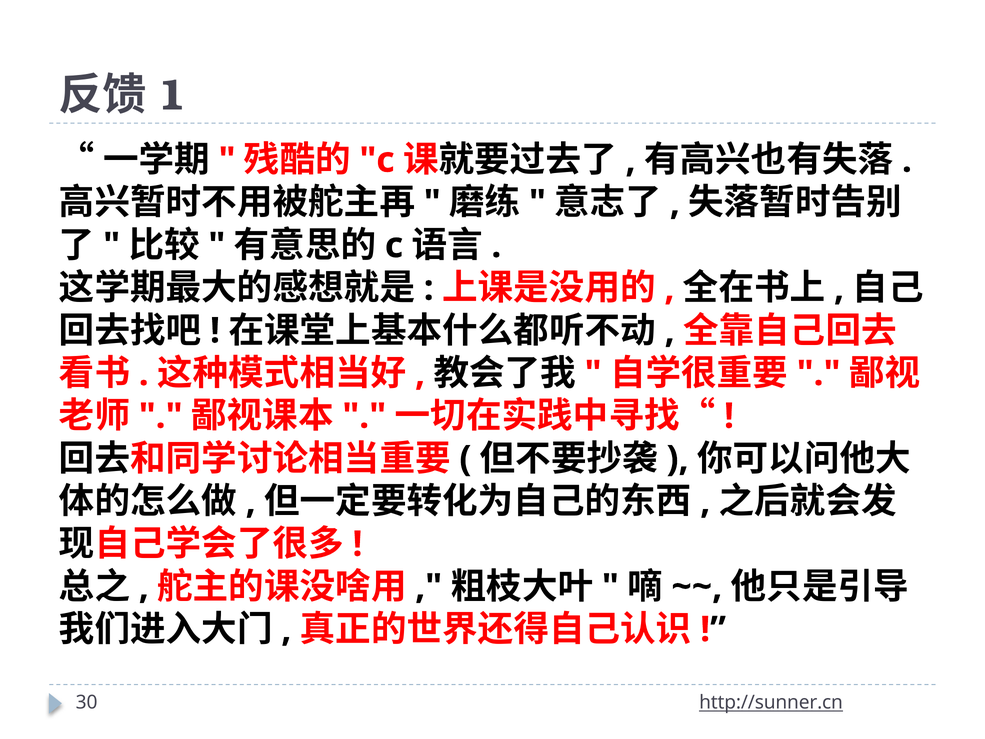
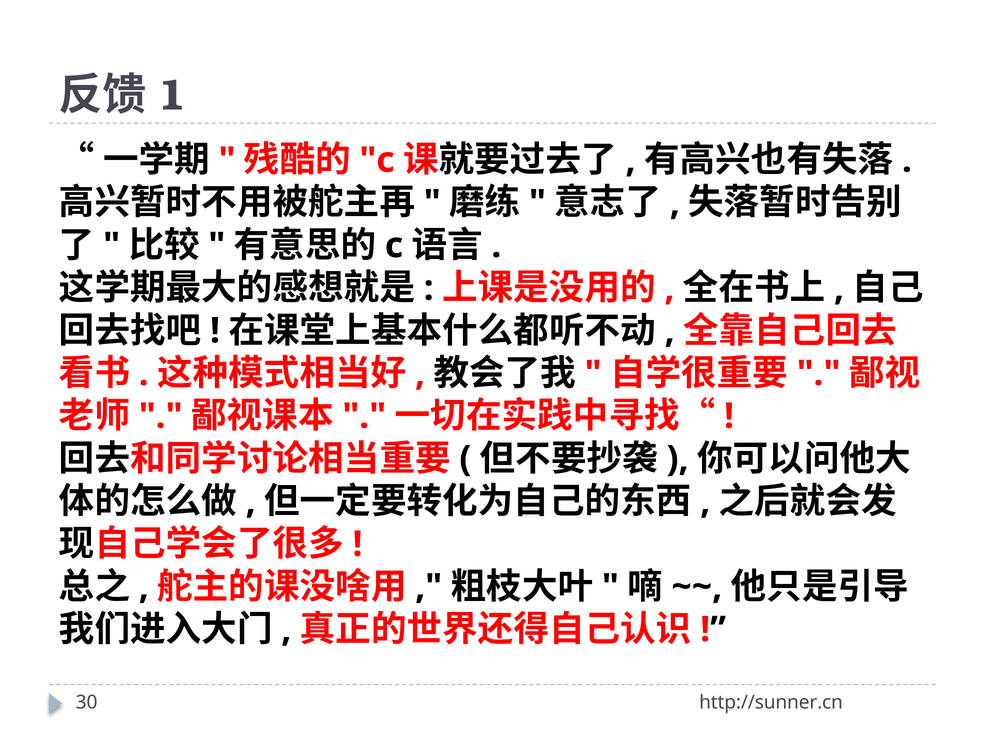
http://sunner.cn underline: present -> none
